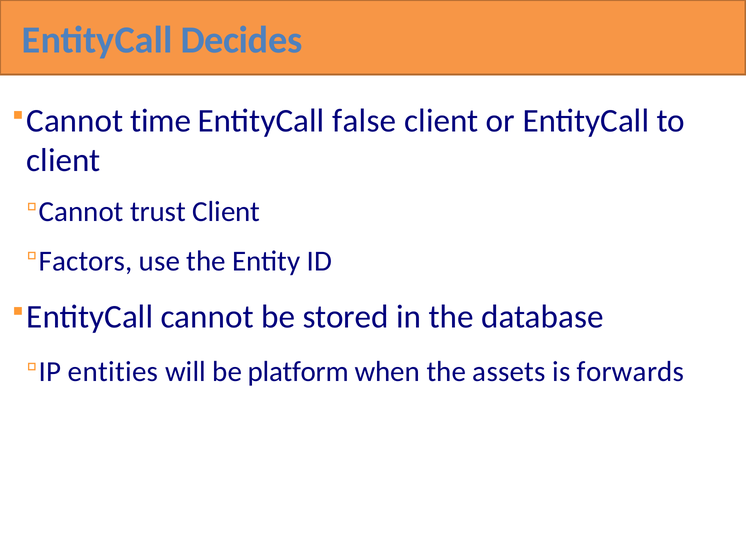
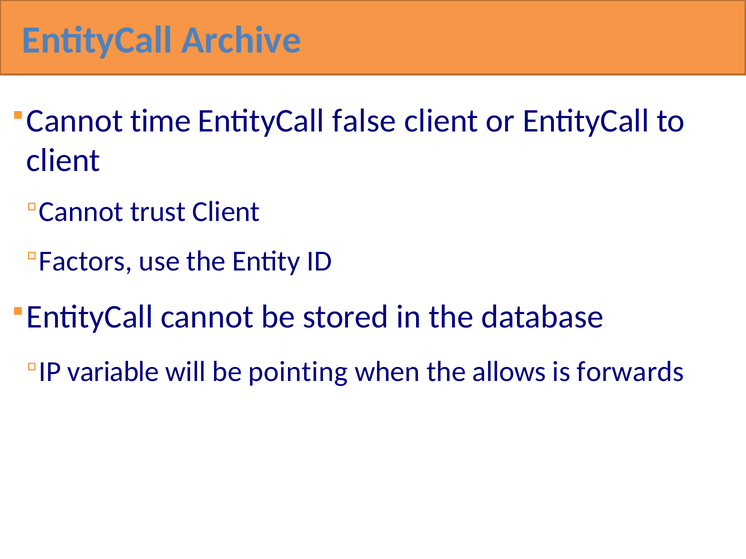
Decides: Decides -> Archive
entities: entities -> variable
platform: platform -> pointing
assets: assets -> allows
